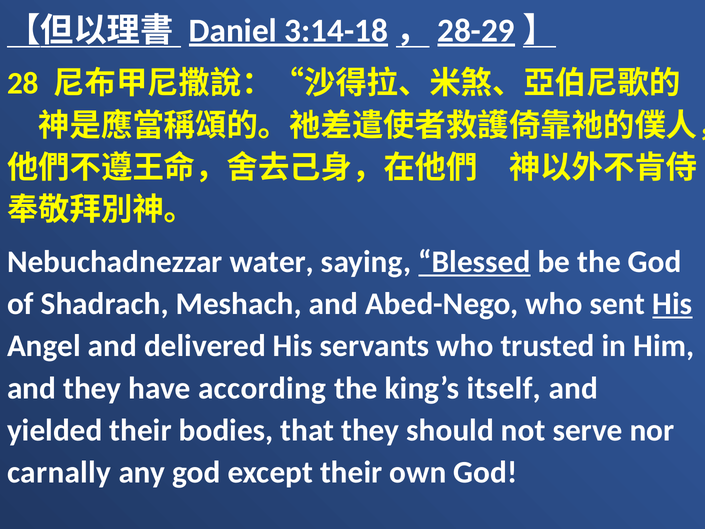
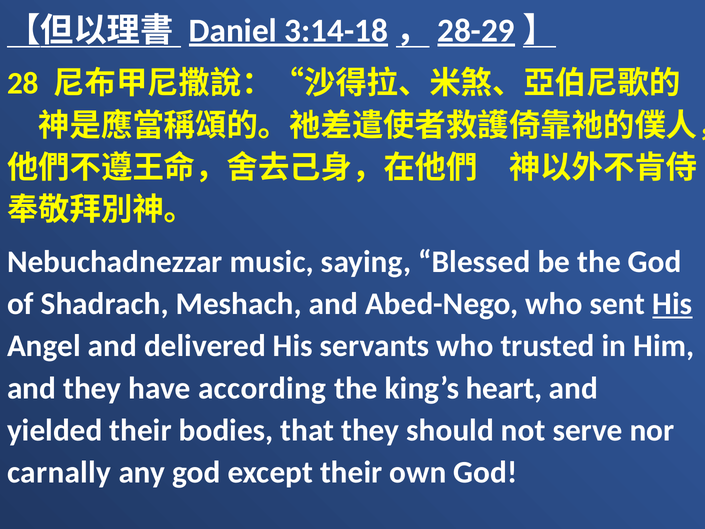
water: water -> music
Blessed underline: present -> none
itself: itself -> heart
